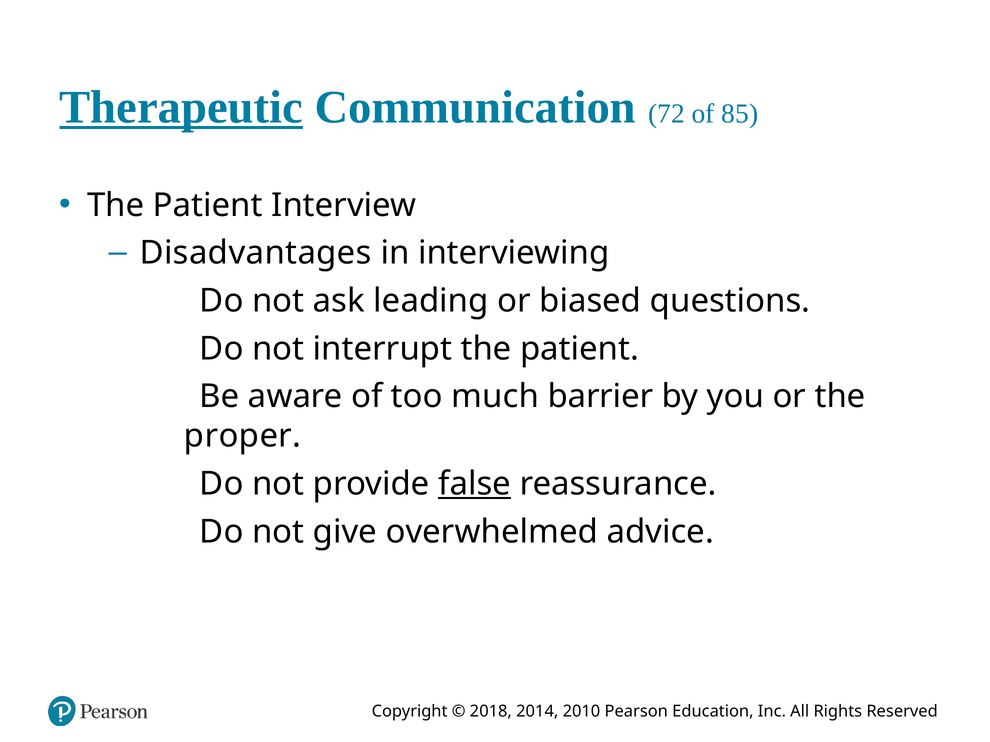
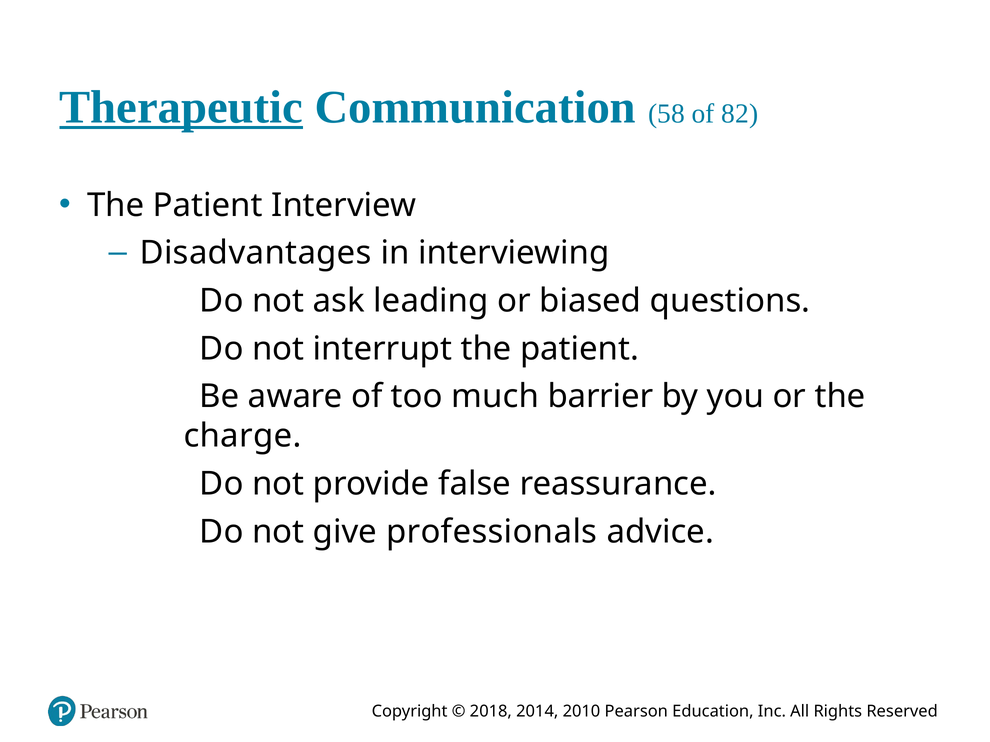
72: 72 -> 58
85: 85 -> 82
proper: proper -> charge
false underline: present -> none
overwhelmed: overwhelmed -> professionals
